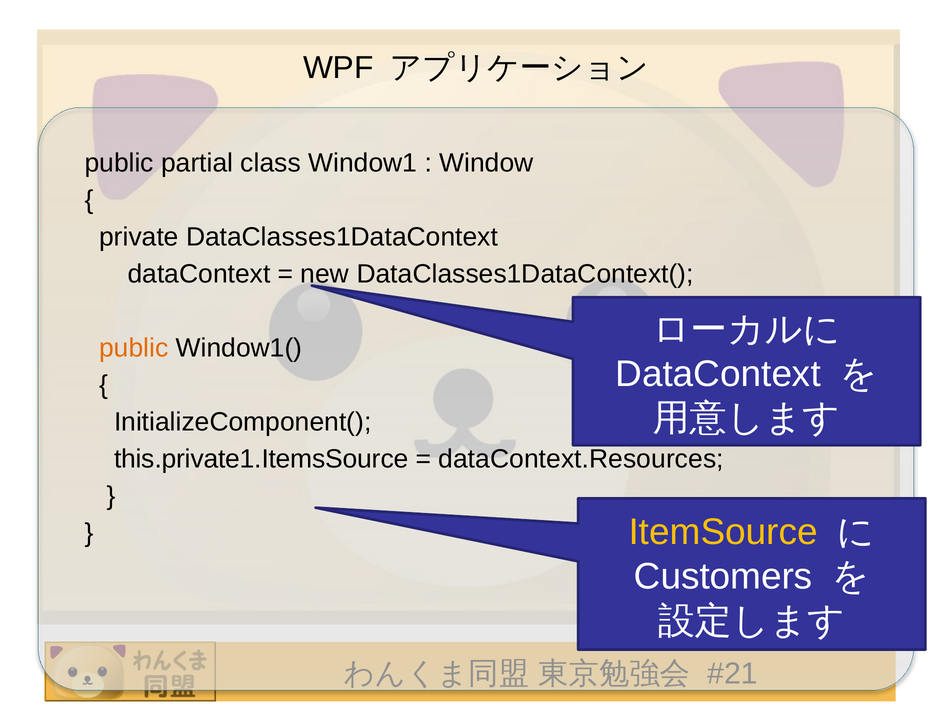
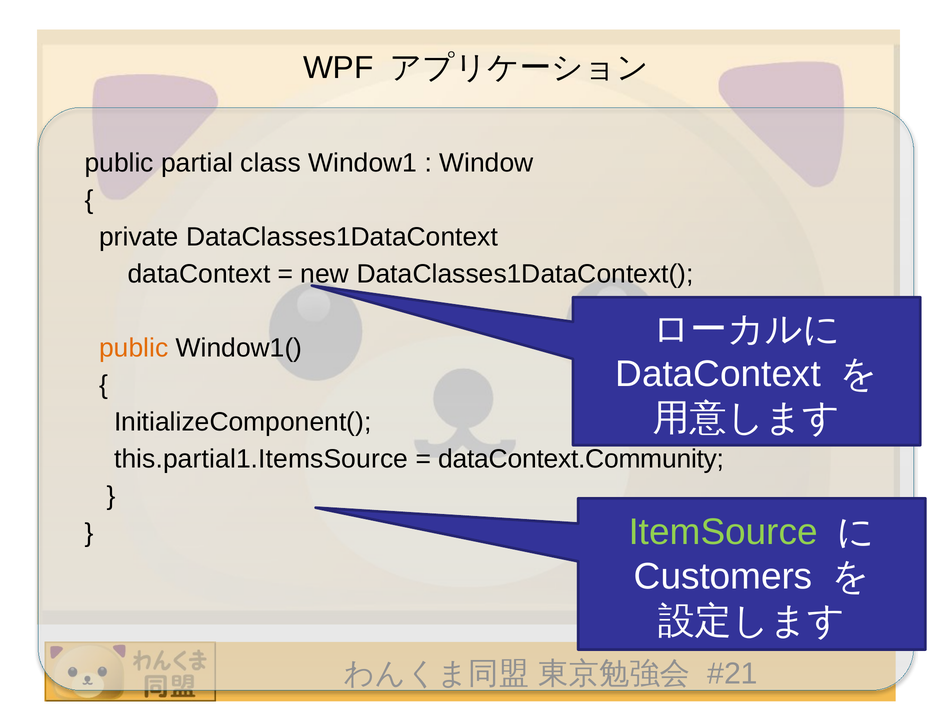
this.private1.ItemsSource: this.private1.ItemsSource -> this.partial1.ItemsSource
dataContext.Resources: dataContext.Resources -> dataContext.Community
ItemSource colour: yellow -> light green
